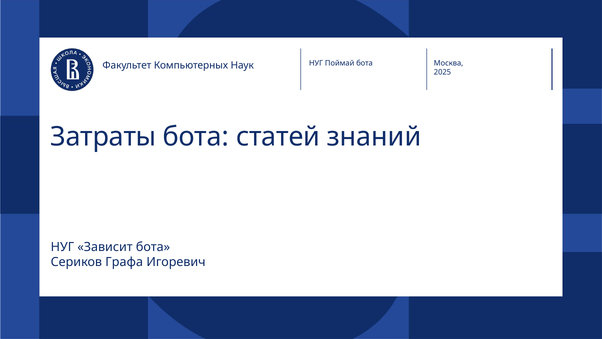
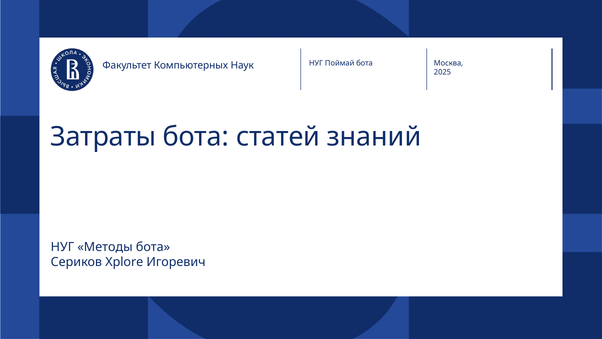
Зависит: Зависит -> Методы
Графа: Графа -> Xplore
